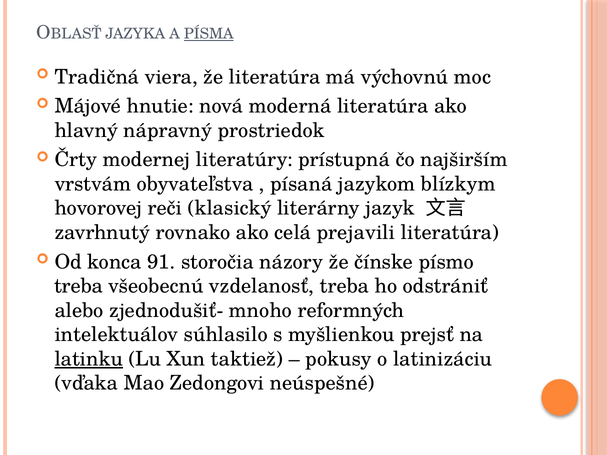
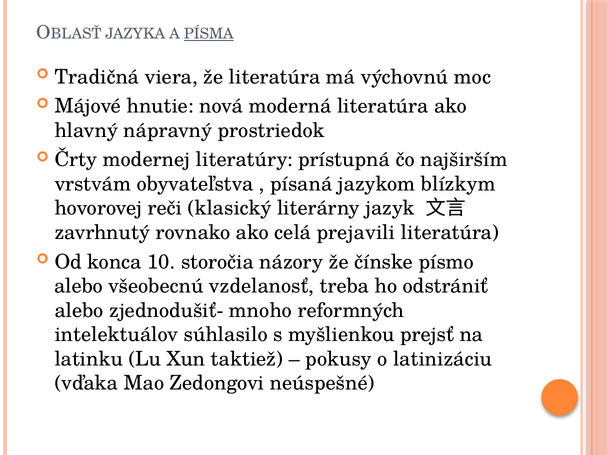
91: 91 -> 10
treba at (79, 286): treba -> alebo
latinku underline: present -> none
